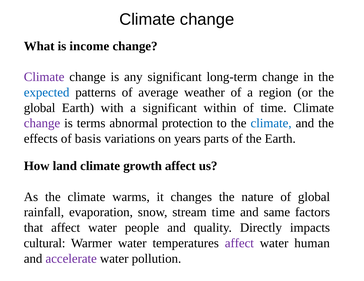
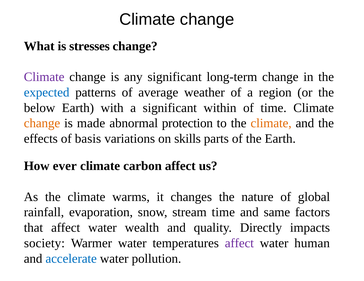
income: income -> stresses
global at (40, 108): global -> below
change at (42, 123) colour: purple -> orange
terms: terms -> made
climate at (271, 123) colour: blue -> orange
years: years -> skills
land: land -> ever
growth: growth -> carbon
people: people -> wealth
cultural: cultural -> society
accelerate colour: purple -> blue
